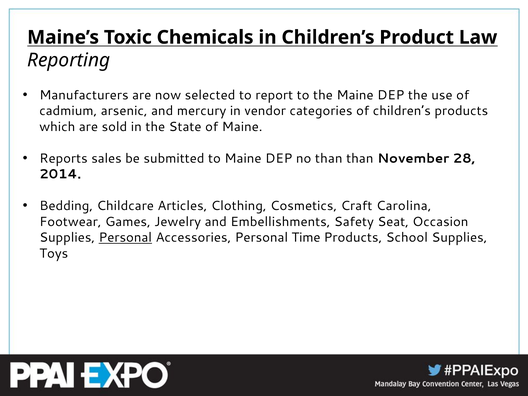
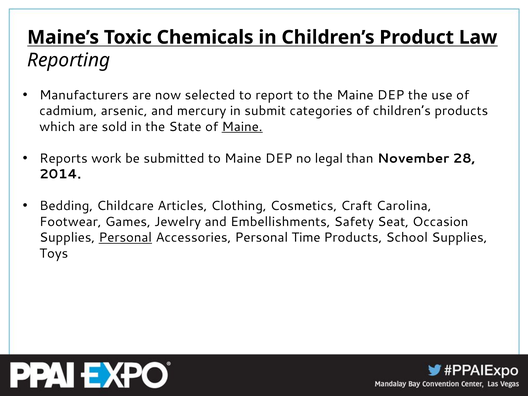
vendor: vendor -> submit
Maine at (242, 127) underline: none -> present
sales: sales -> work
no than: than -> legal
